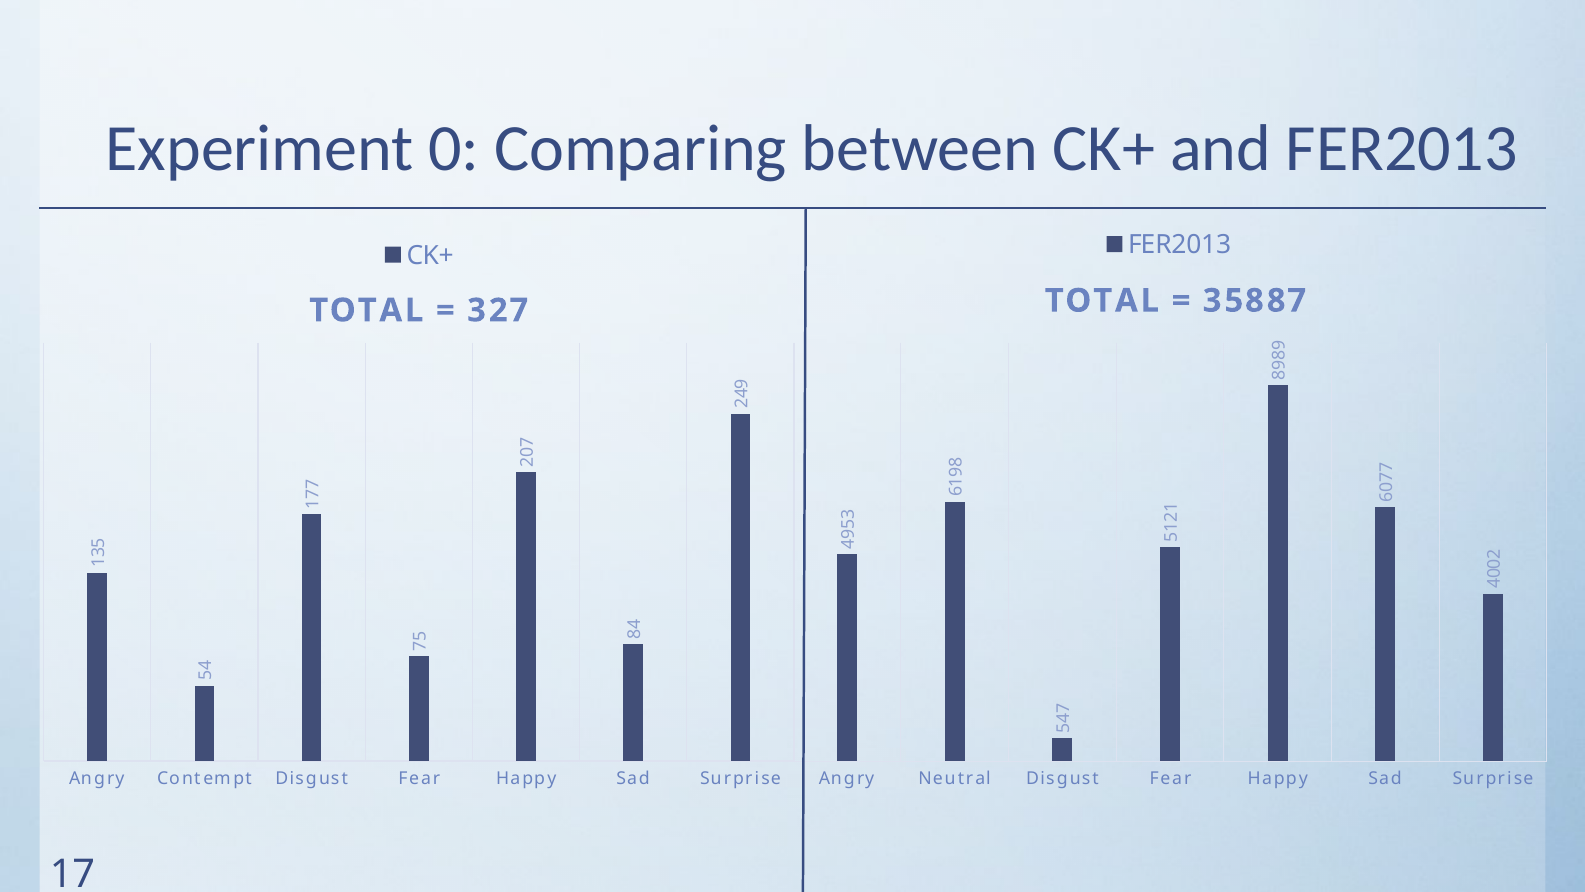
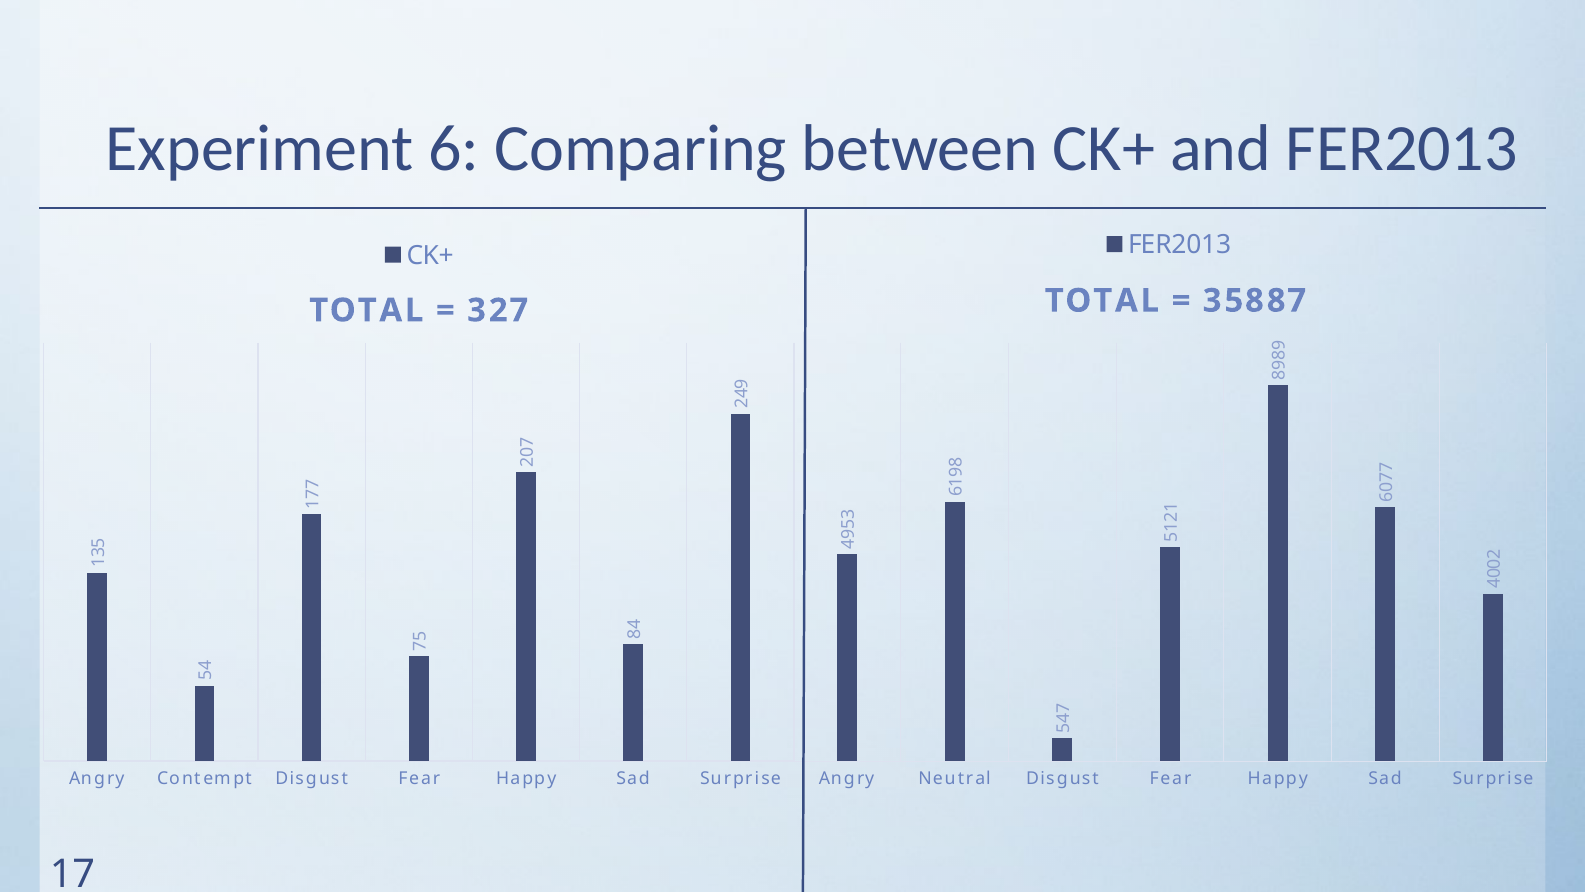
Experiment 0: 0 -> 6
